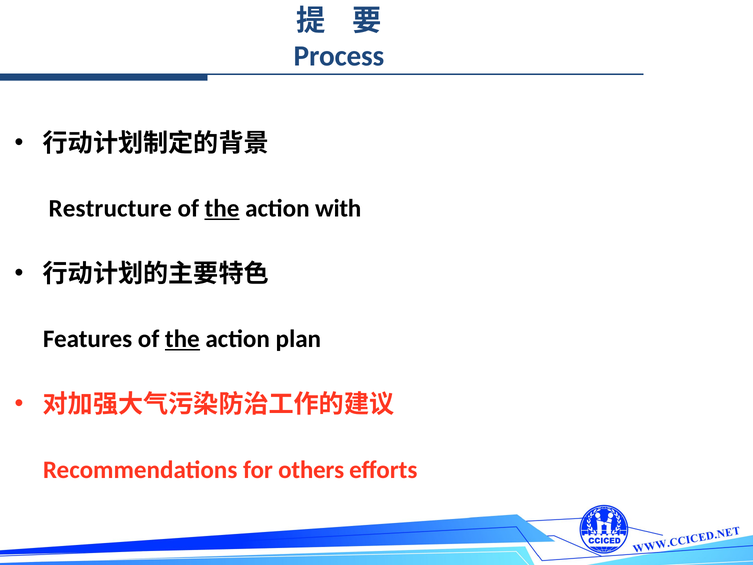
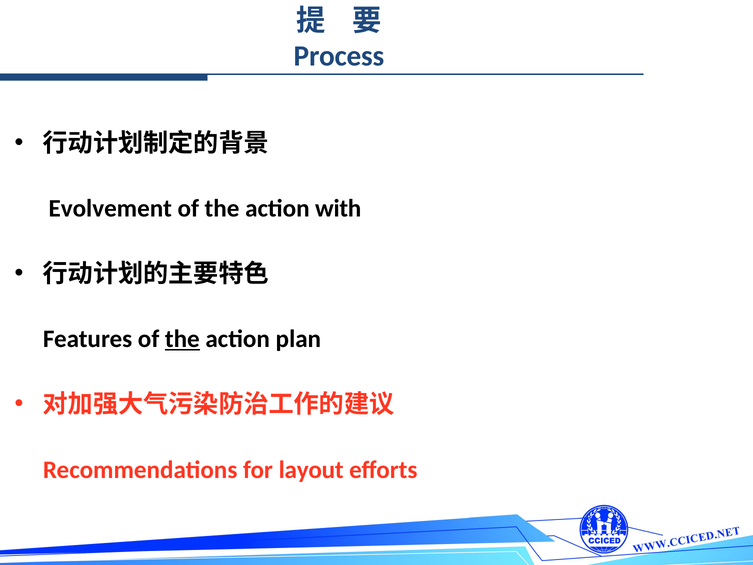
Restructure: Restructure -> Evolvement
the at (222, 209) underline: present -> none
others: others -> layout
